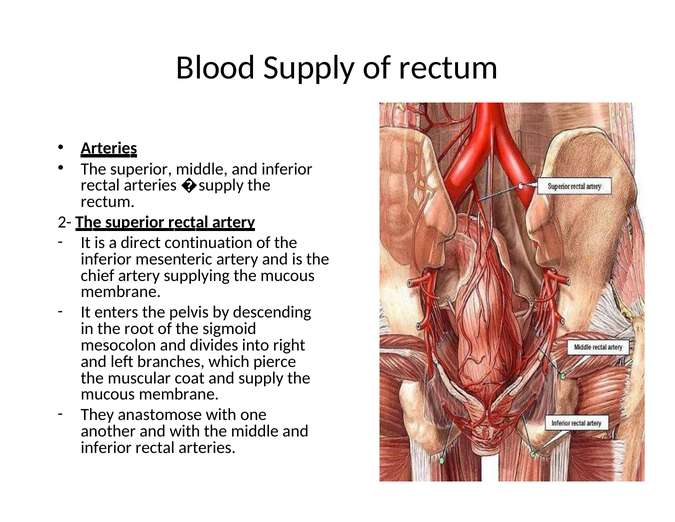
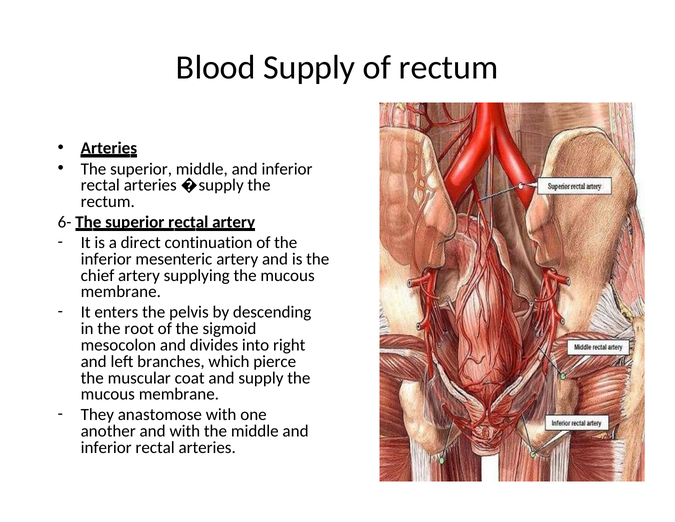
2-: 2- -> 6-
